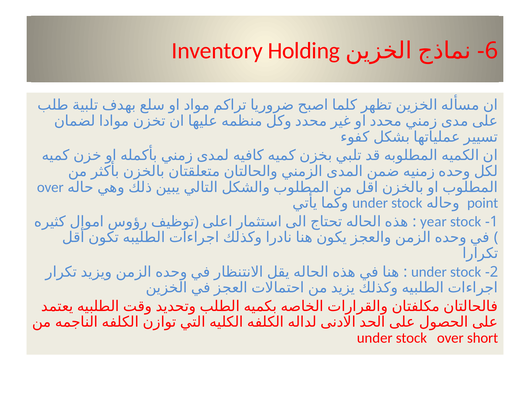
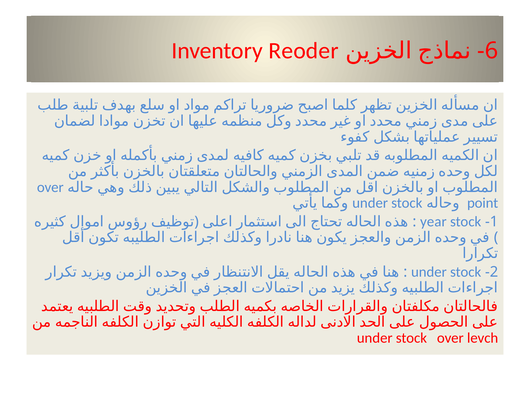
Holding: Holding -> Reoder
short: short -> levch
